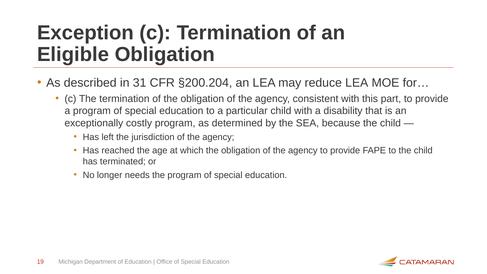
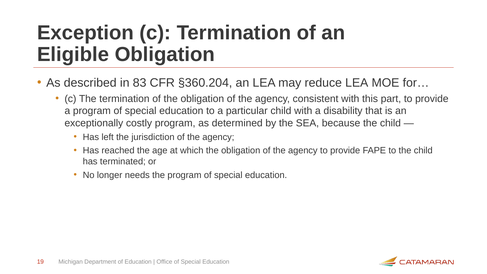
31: 31 -> 83
§200.204: §200.204 -> §360.204
